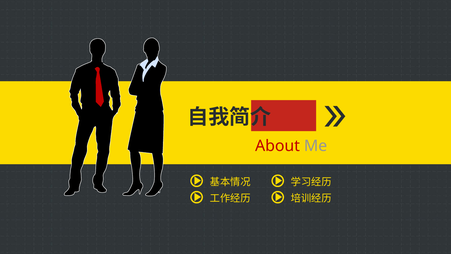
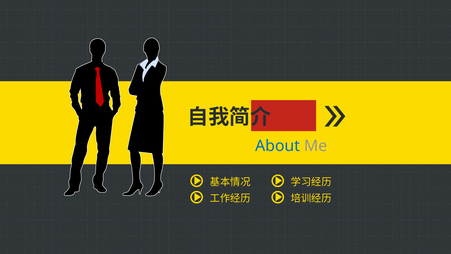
About colour: red -> blue
